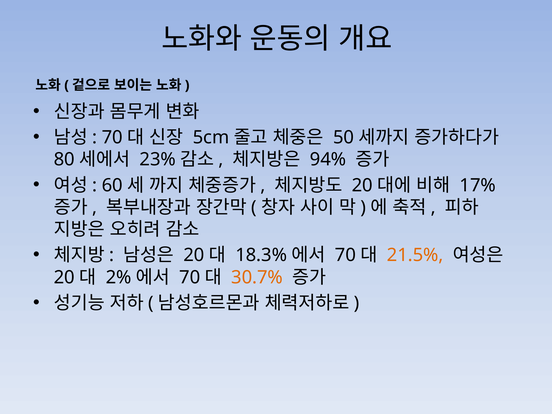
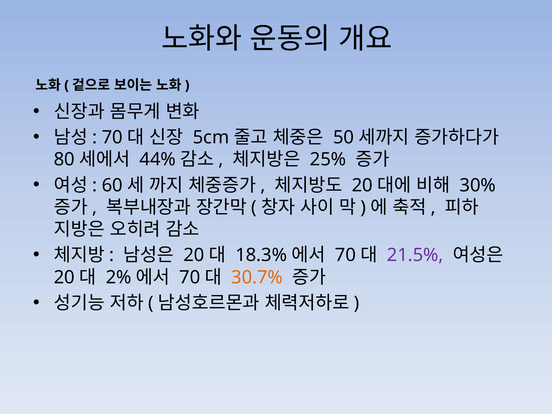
23%: 23% -> 44%
94%: 94% -> 25%
17%: 17% -> 30%
21.5% colour: orange -> purple
